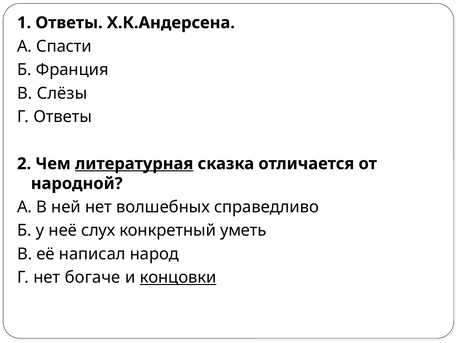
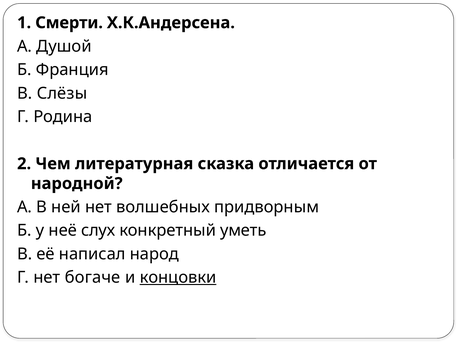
1 Ответы: Ответы -> Смерти
Спасти: Спасти -> Душой
Г Ответы: Ответы -> Родина
литературная underline: present -> none
справедливо: справедливо -> придворным
